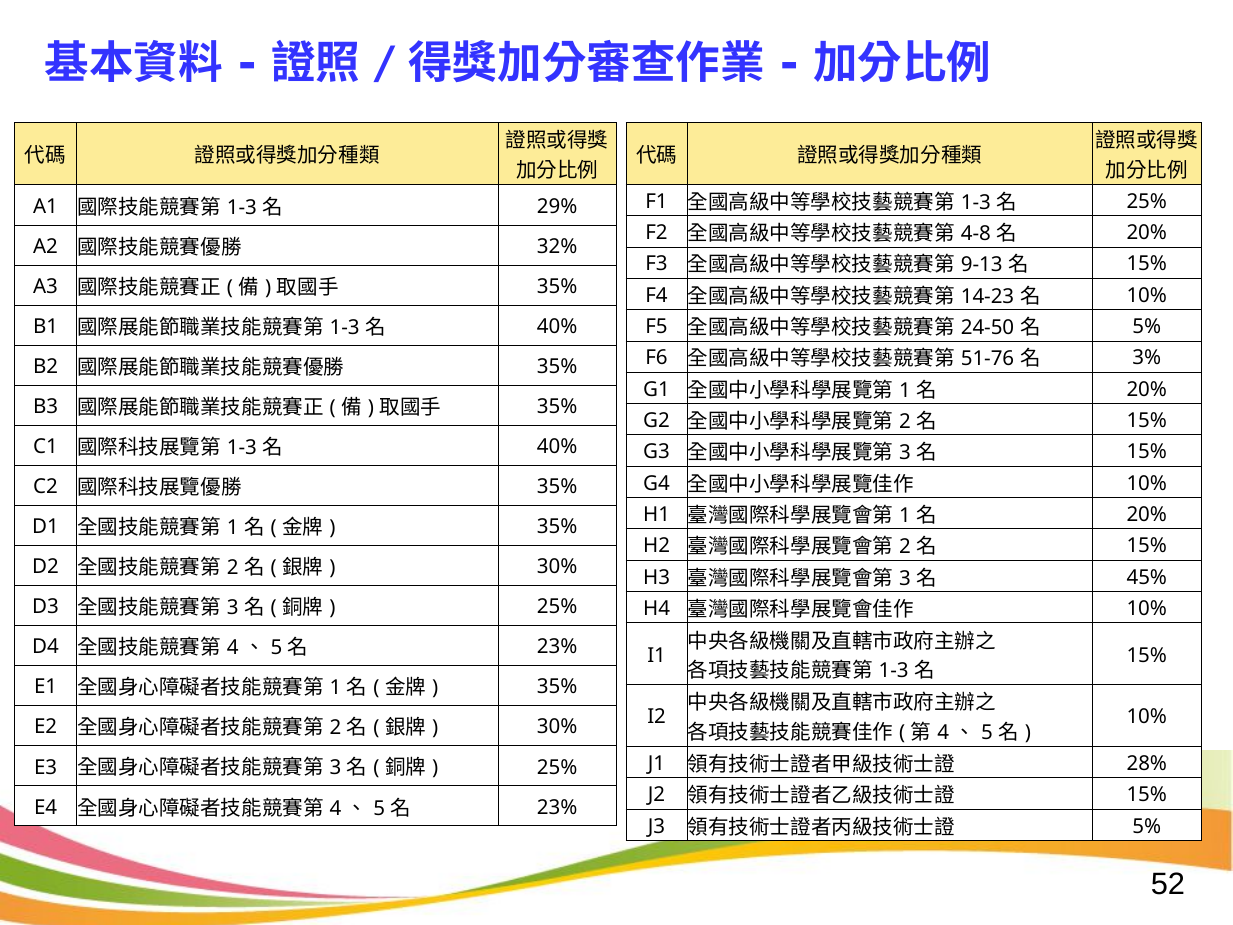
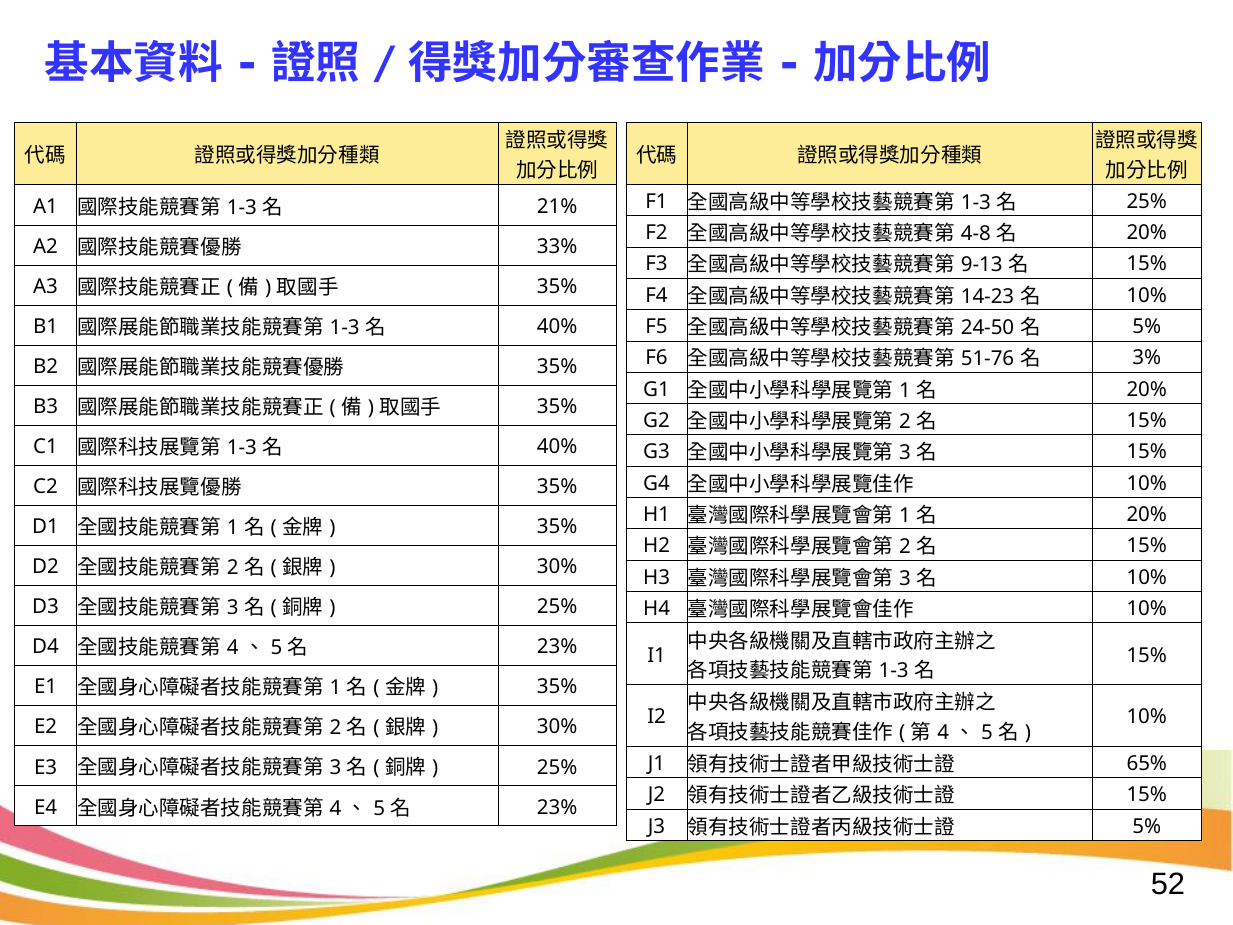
29%: 29% -> 21%
32%: 32% -> 33%
45% at (1147, 577): 45% -> 10%
28%: 28% -> 65%
